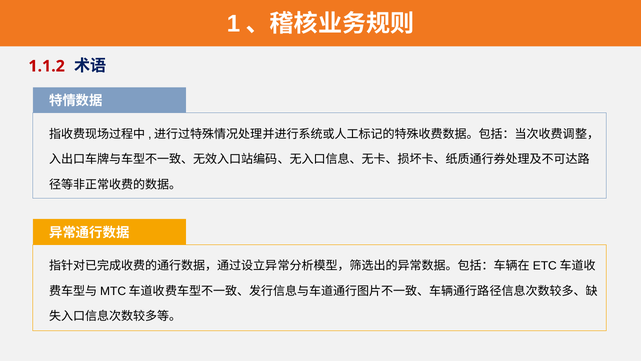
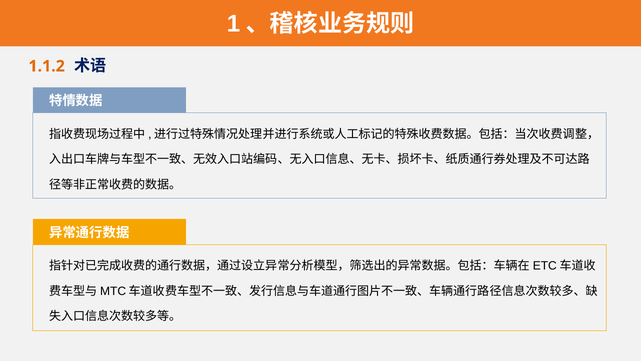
1.1.2 colour: red -> orange
